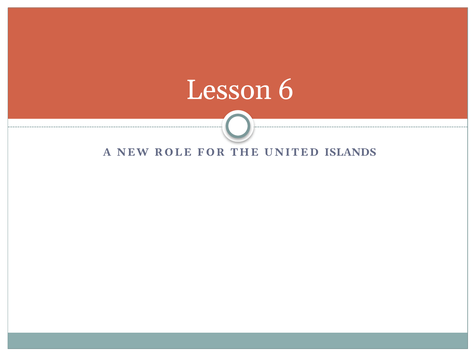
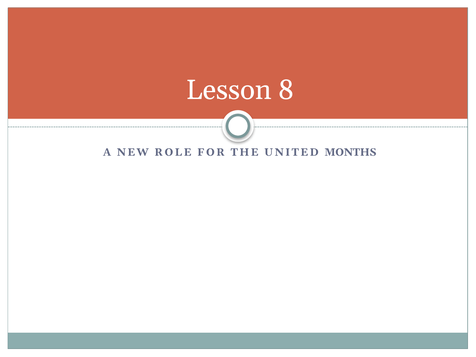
6: 6 -> 8
ISLANDS: ISLANDS -> MONTHS
